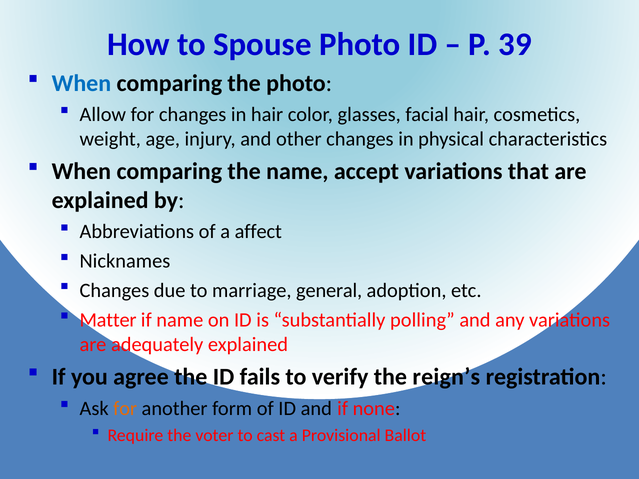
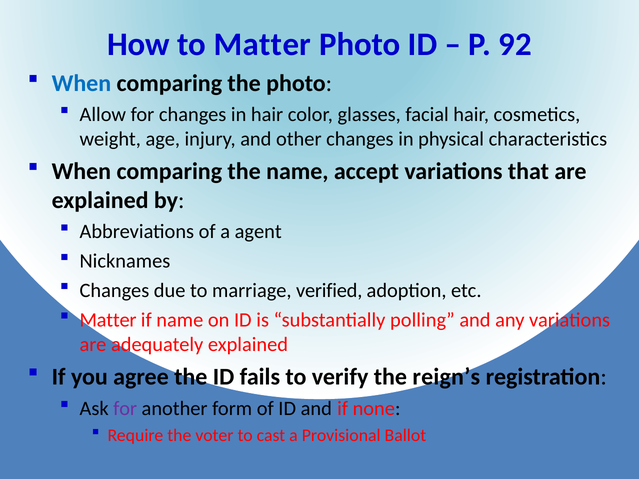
to Spouse: Spouse -> Matter
39: 39 -> 92
affect: affect -> agent
general: general -> verified
for at (125, 408) colour: orange -> purple
